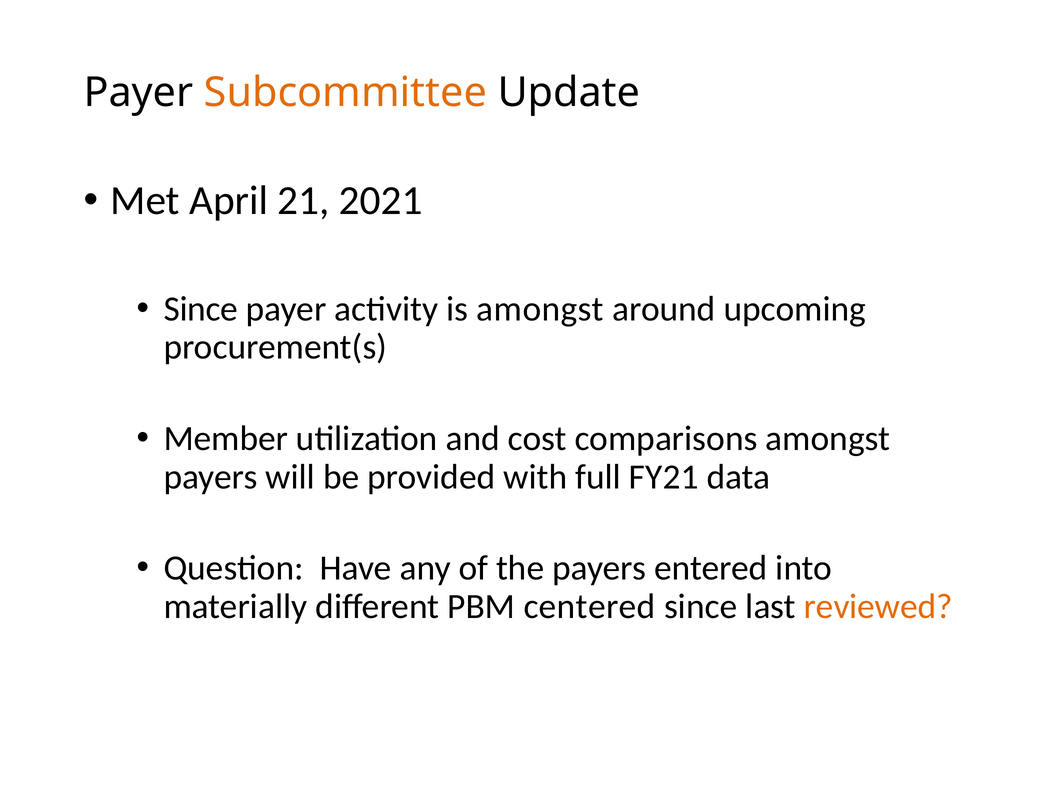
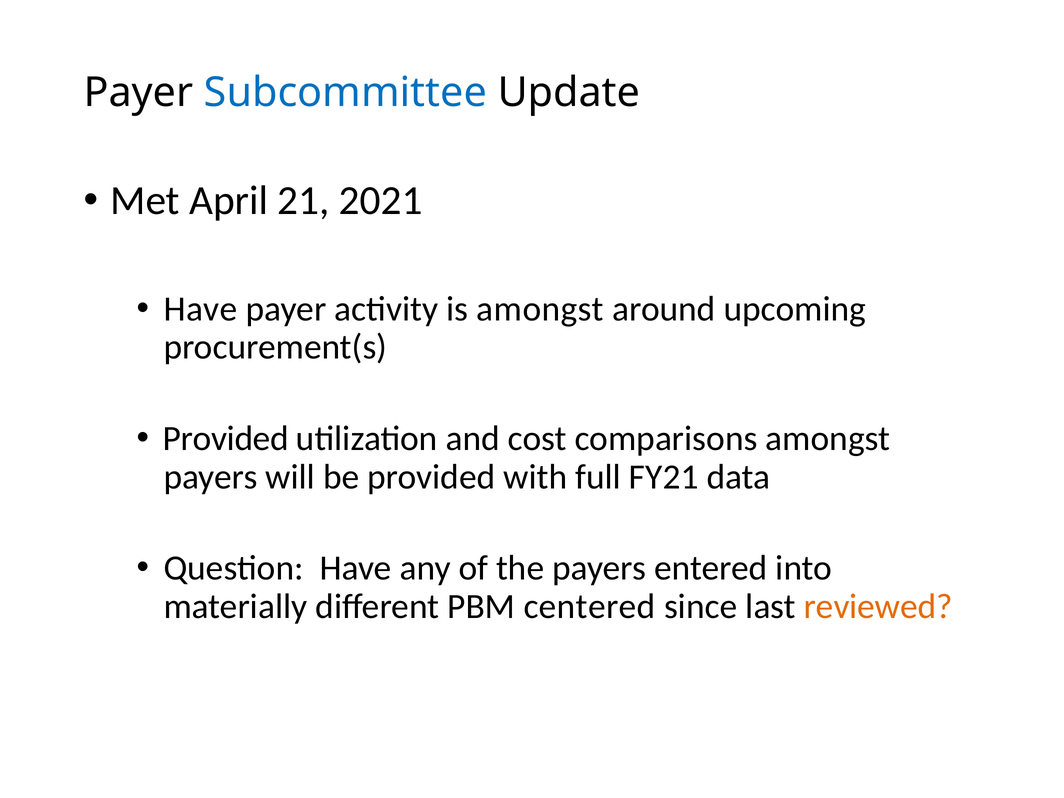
Subcommittee colour: orange -> blue
Since at (201, 309): Since -> Have
Member at (226, 439): Member -> Provided
